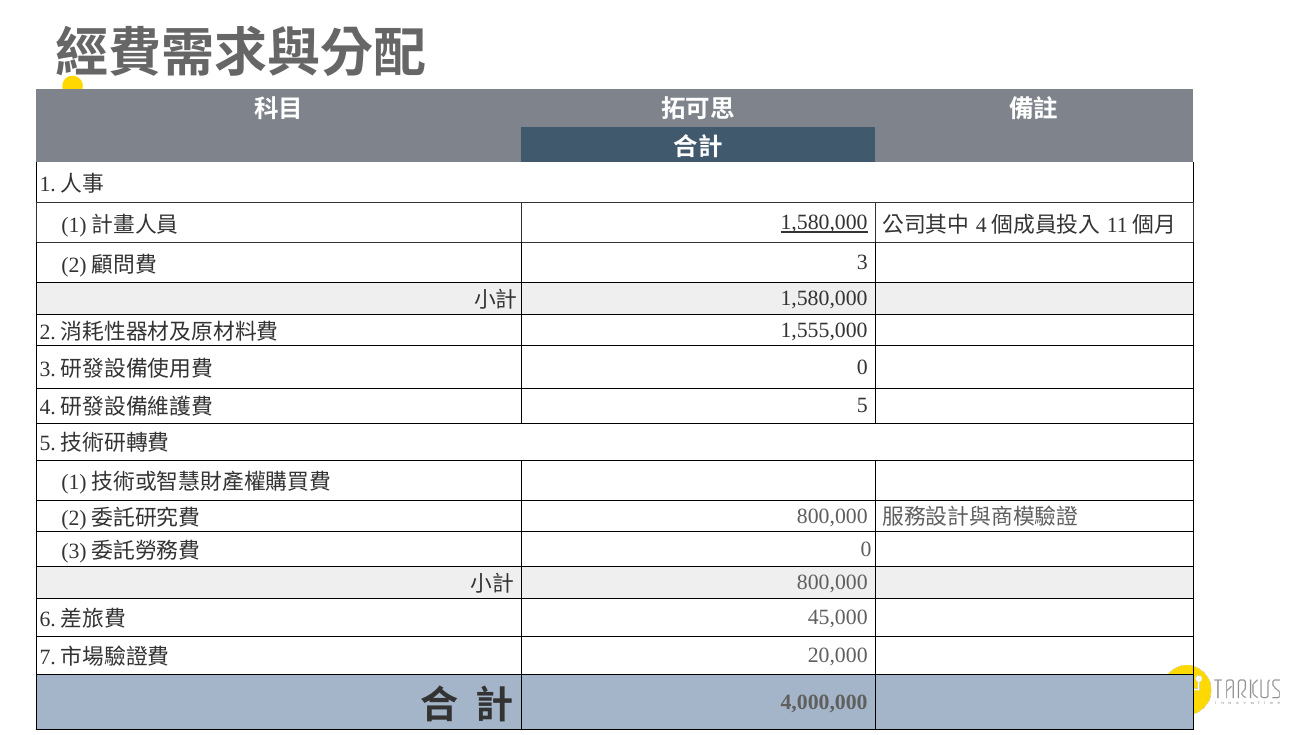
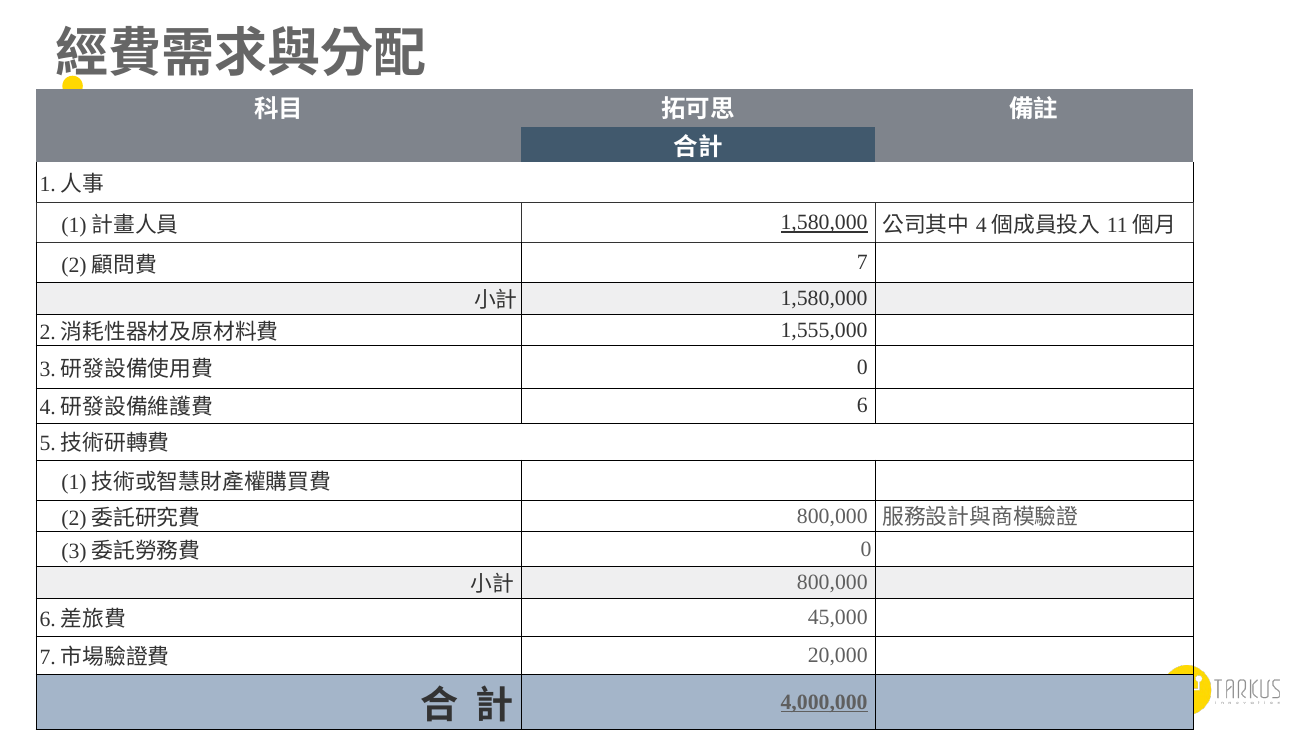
3 at (862, 263): 3 -> 7
5 at (862, 405): 5 -> 6
4,000,000 underline: none -> present
